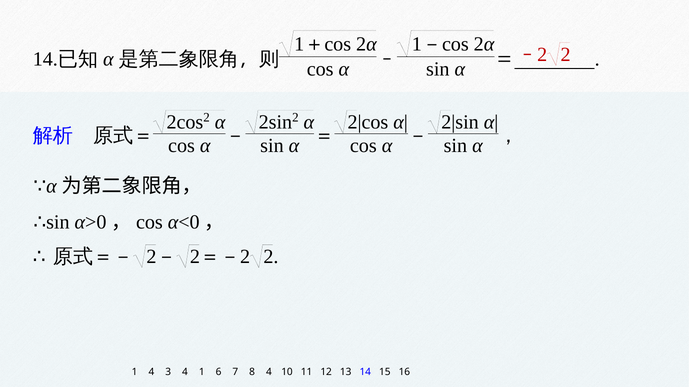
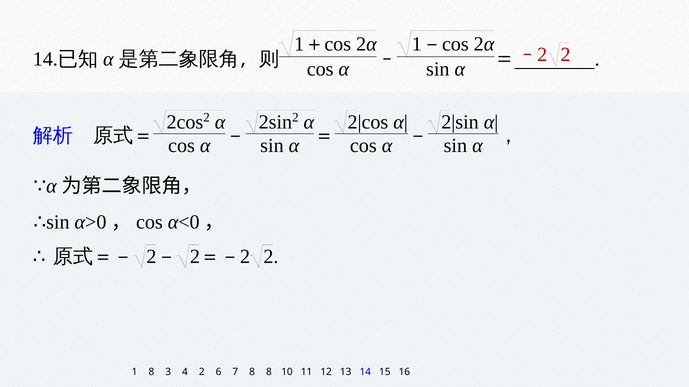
1 4: 4 -> 8
4 1: 1 -> 2
8 4: 4 -> 8
